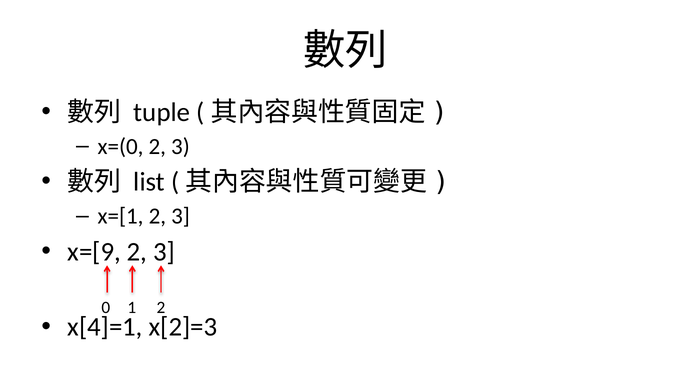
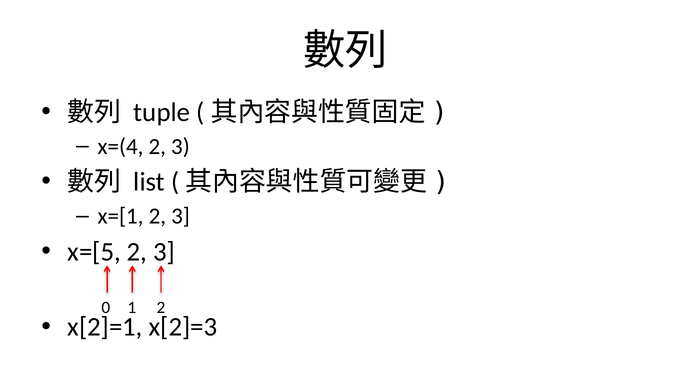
x=(0: x=(0 -> x=(4
x=[9: x=[9 -> x=[5
x[4]=1: x[4]=1 -> x[2]=1
